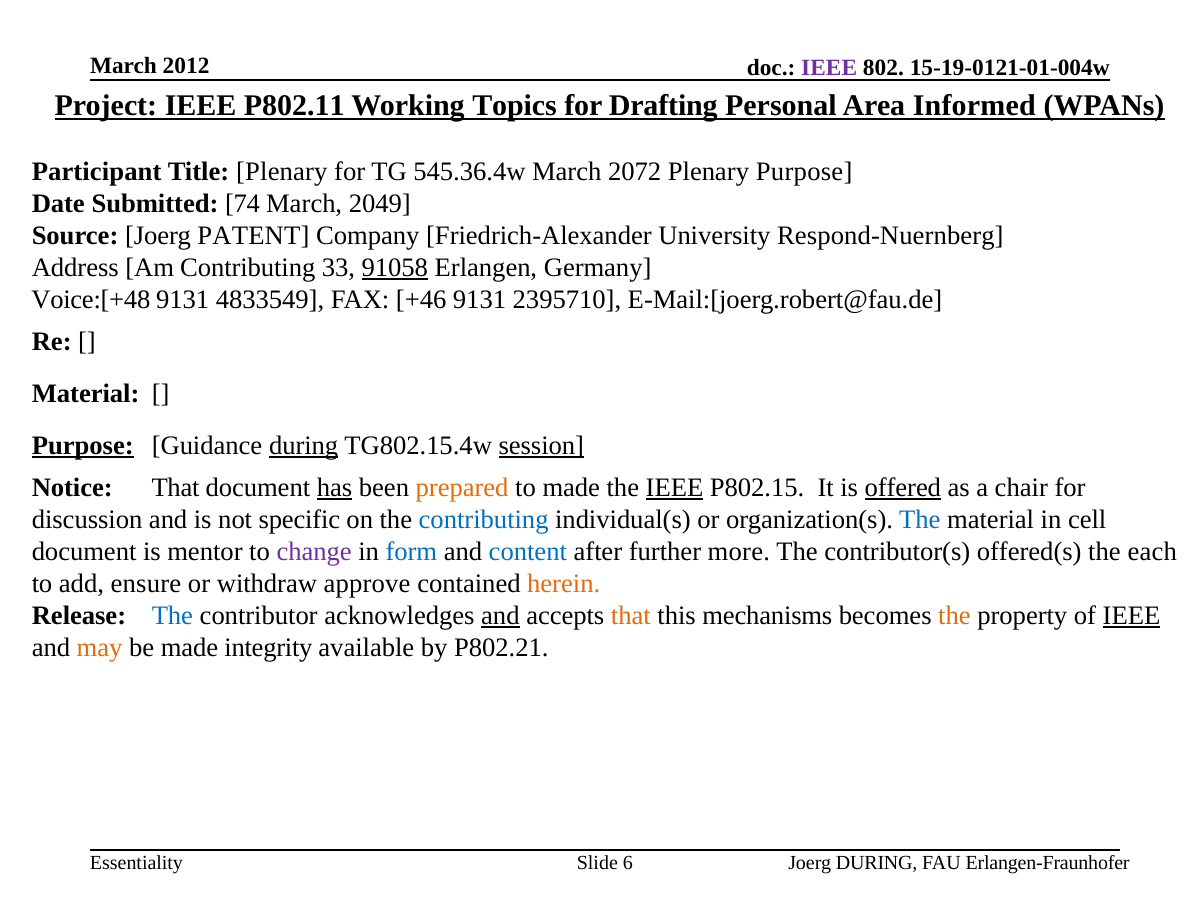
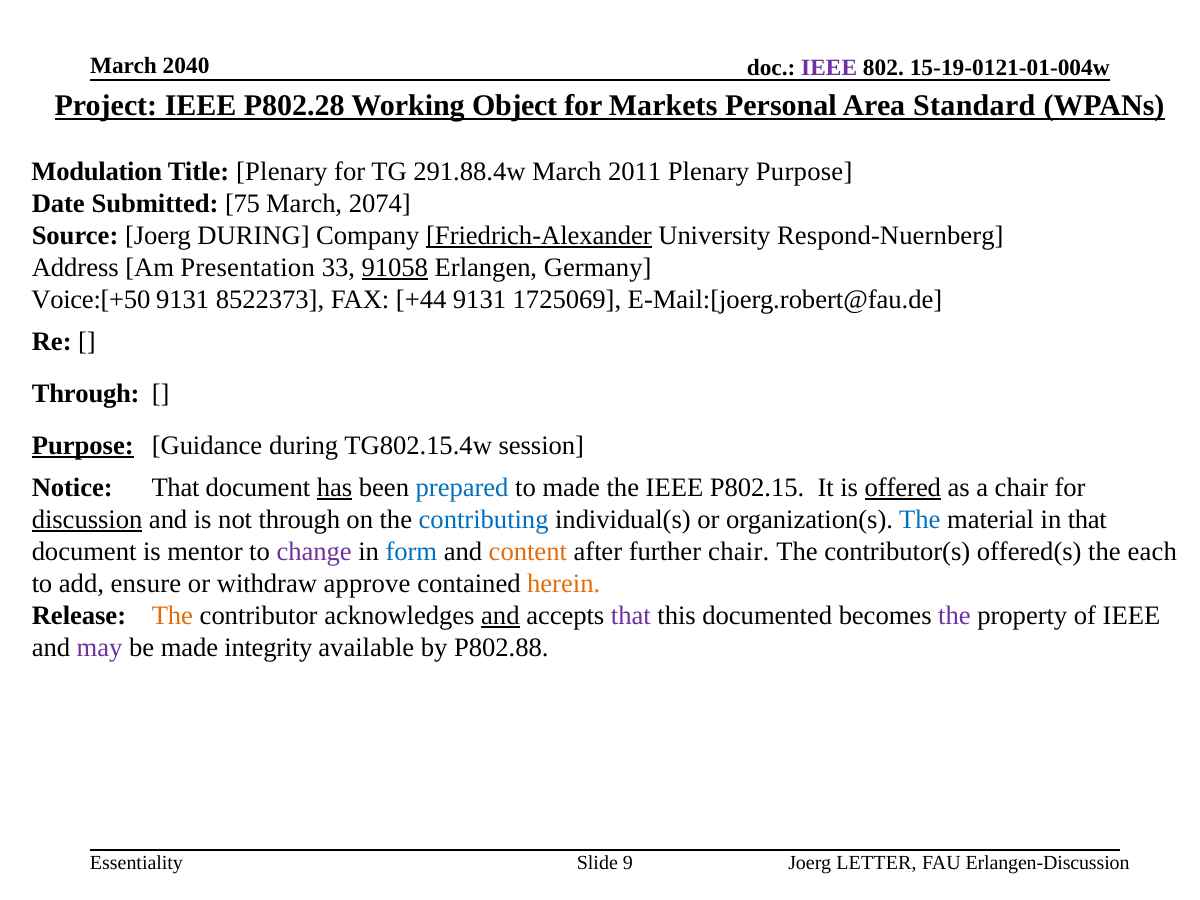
2012: 2012 -> 2040
P802.11: P802.11 -> P802.28
Topics: Topics -> Object
Drafting: Drafting -> Markets
Informed: Informed -> Standard
Participant: Participant -> Modulation
545.36.4w: 545.36.4w -> 291.88.4w
2072: 2072 -> 2011
74: 74 -> 75
2049: 2049 -> 2074
Joerg PATENT: PATENT -> DURING
Friedrich-Alexander underline: none -> present
Am Contributing: Contributing -> Presentation
Voice:[+48: Voice:[+48 -> Voice:[+50
4833549: 4833549 -> 8522373
+46: +46 -> +44
2395710: 2395710 -> 1725069
Material at (86, 394): Material -> Through
during at (304, 446) underline: present -> none
session underline: present -> none
prepared colour: orange -> blue
IEEE at (674, 488) underline: present -> none
discussion underline: none -> present
not specific: specific -> through
in cell: cell -> that
content colour: blue -> orange
further more: more -> chair
The at (172, 616) colour: blue -> orange
that at (631, 616) colour: orange -> purple
mechanisms: mechanisms -> documented
the at (954, 616) colour: orange -> purple
IEEE at (1131, 616) underline: present -> none
may colour: orange -> purple
P802.21: P802.21 -> P802.88
6: 6 -> 9
Joerg DURING: DURING -> LETTER
Erlangen-Fraunhofer: Erlangen-Fraunhofer -> Erlangen-Discussion
